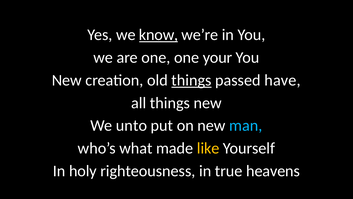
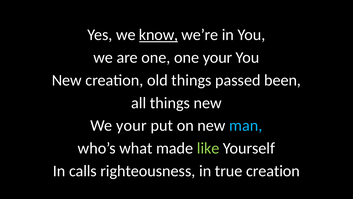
things at (191, 80) underline: present -> none
have: have -> been
We unto: unto -> your
like colour: yellow -> light green
holy: holy -> calls
true heavens: heavens -> creation
